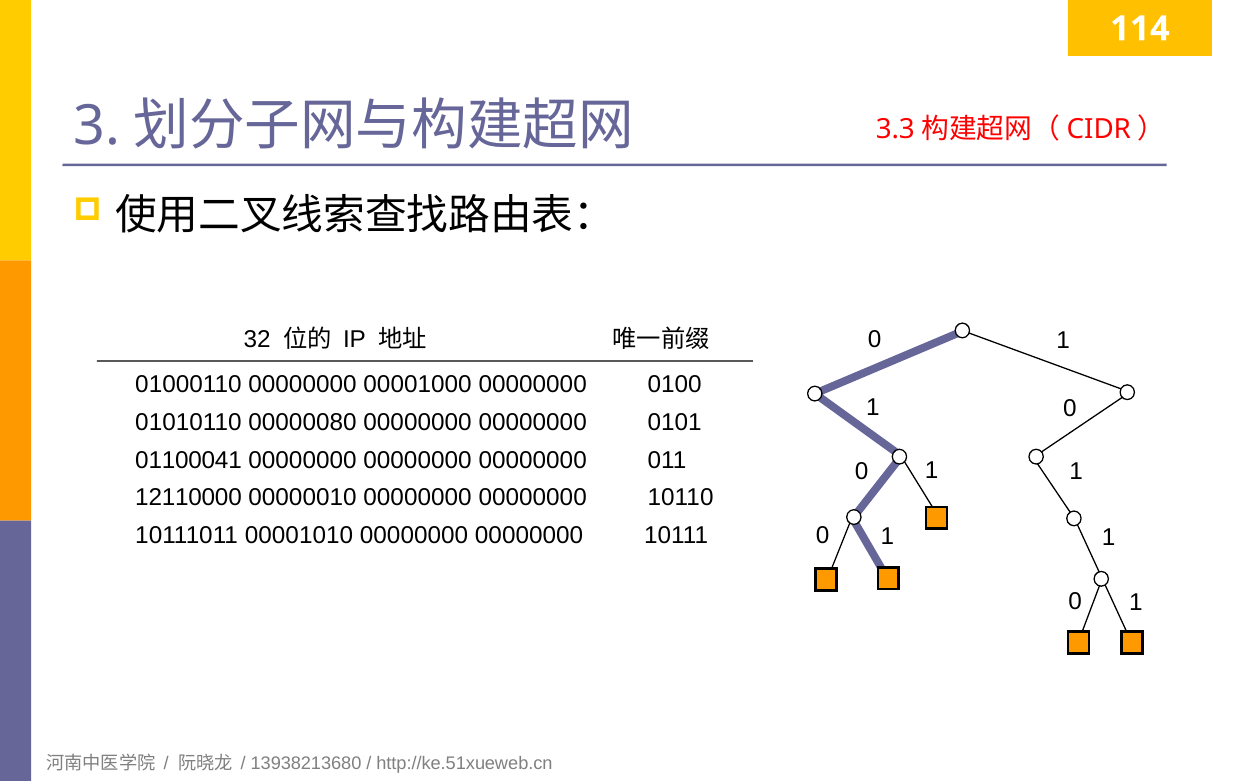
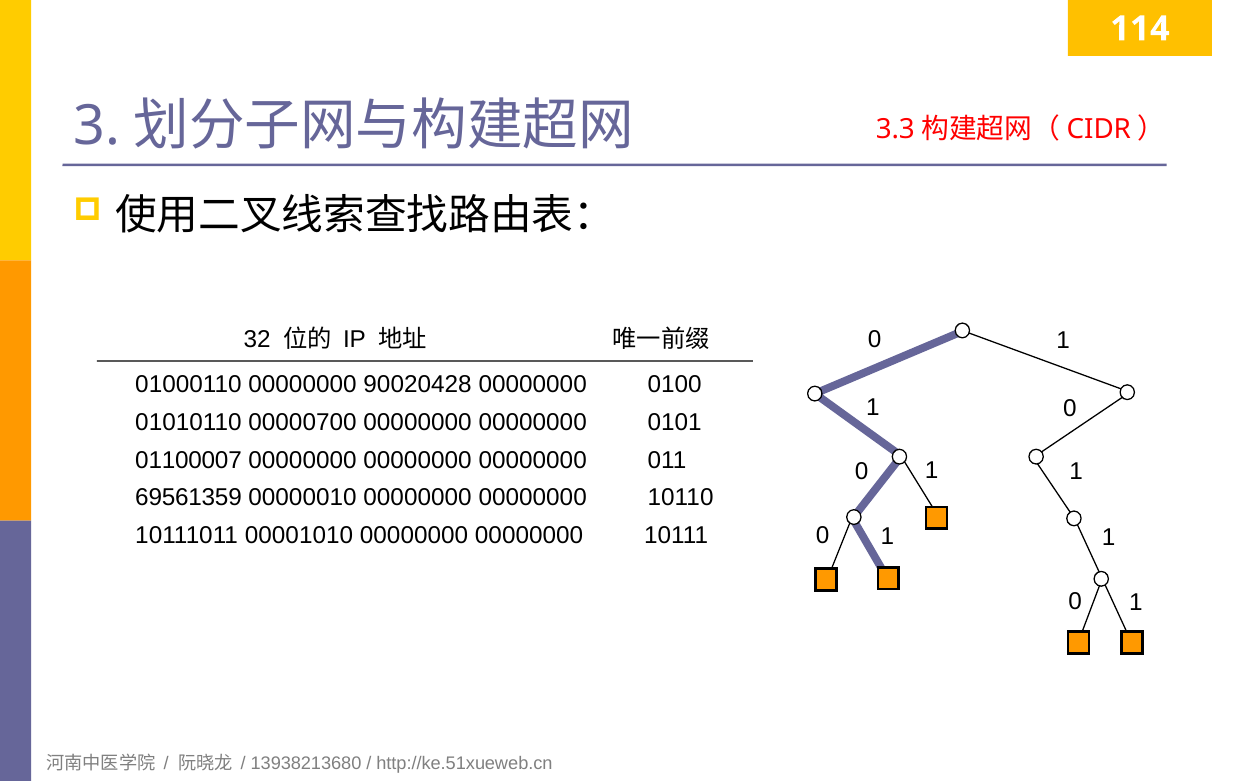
00001000: 00001000 -> 90020428
00000080: 00000080 -> 00000700
01100041: 01100041 -> 01100007
12110000: 12110000 -> 69561359
